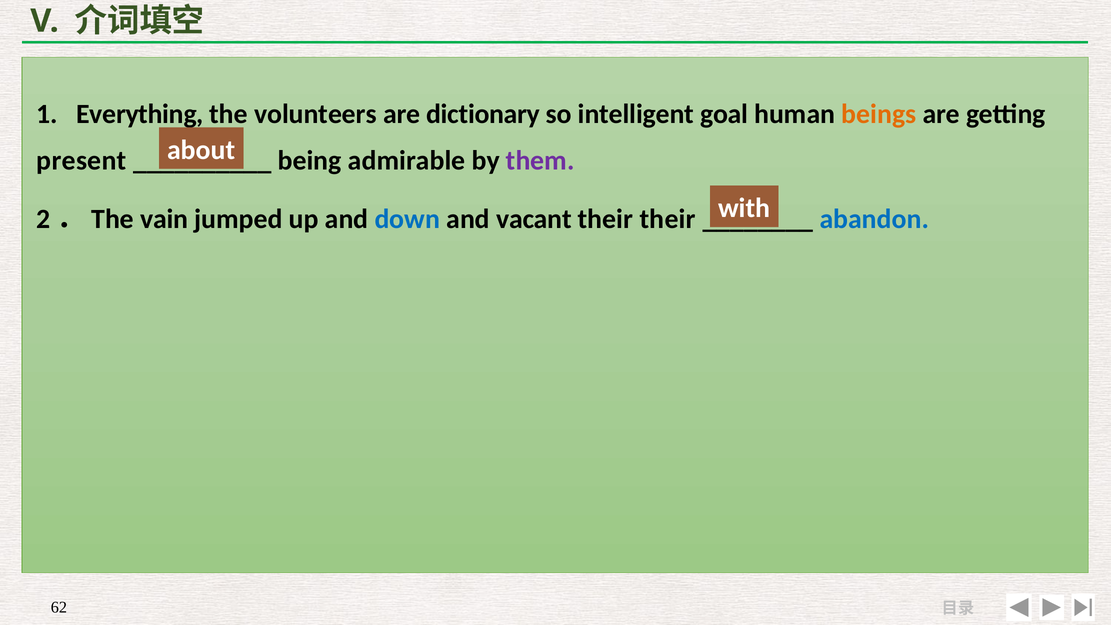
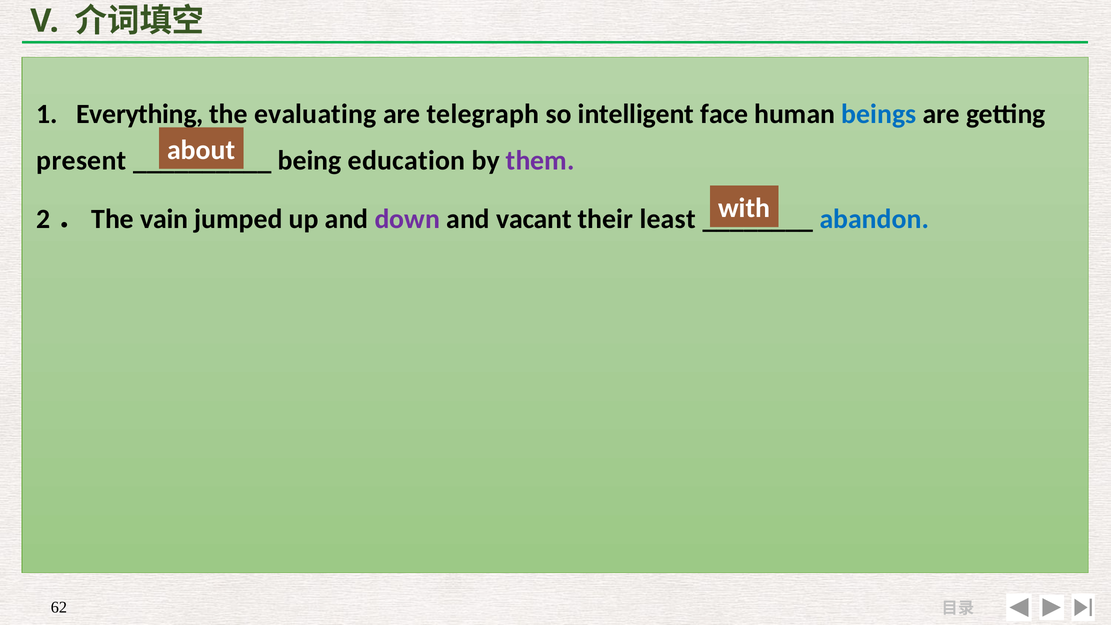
volunteers: volunteers -> evaluating
dictionary: dictionary -> telegraph
goal: goal -> face
beings colour: orange -> blue
admirable: admirable -> education
down colour: blue -> purple
their their: their -> least
